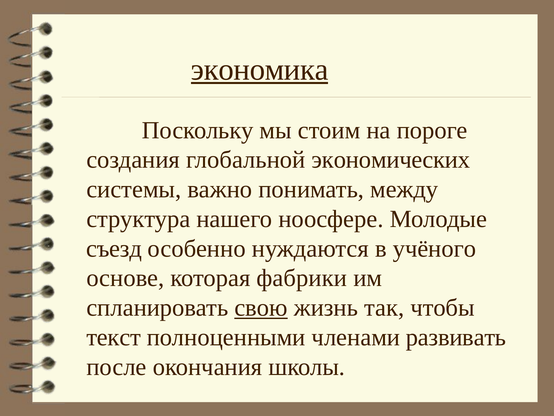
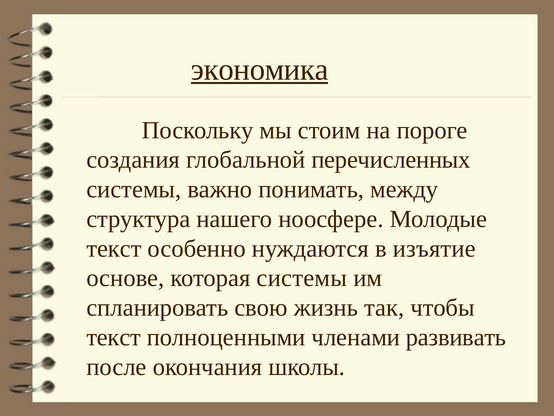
экономических: экономических -> перечисленных
съезд at (114, 248): съезд -> текст
учёного: учёного -> изъятие
которая фабрики: фабрики -> системы
свою underline: present -> none
